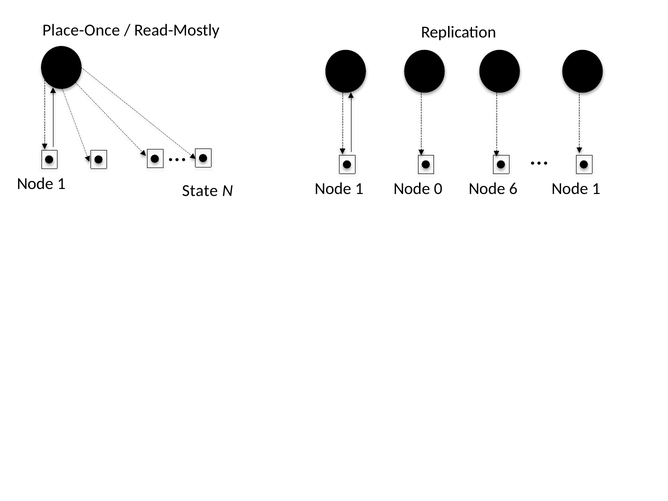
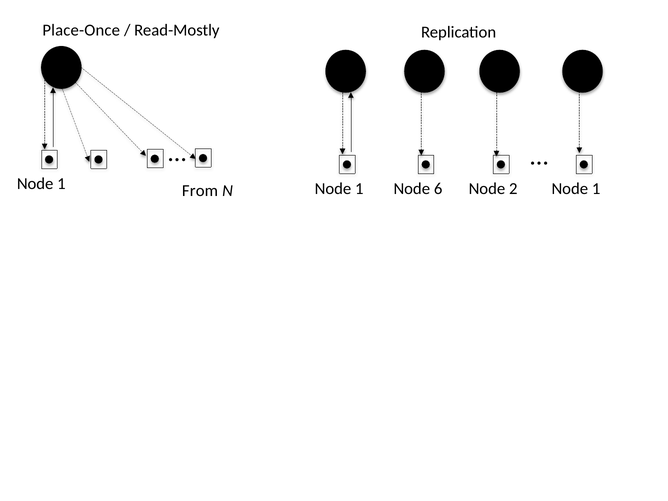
State: State -> From
0: 0 -> 6
6: 6 -> 2
